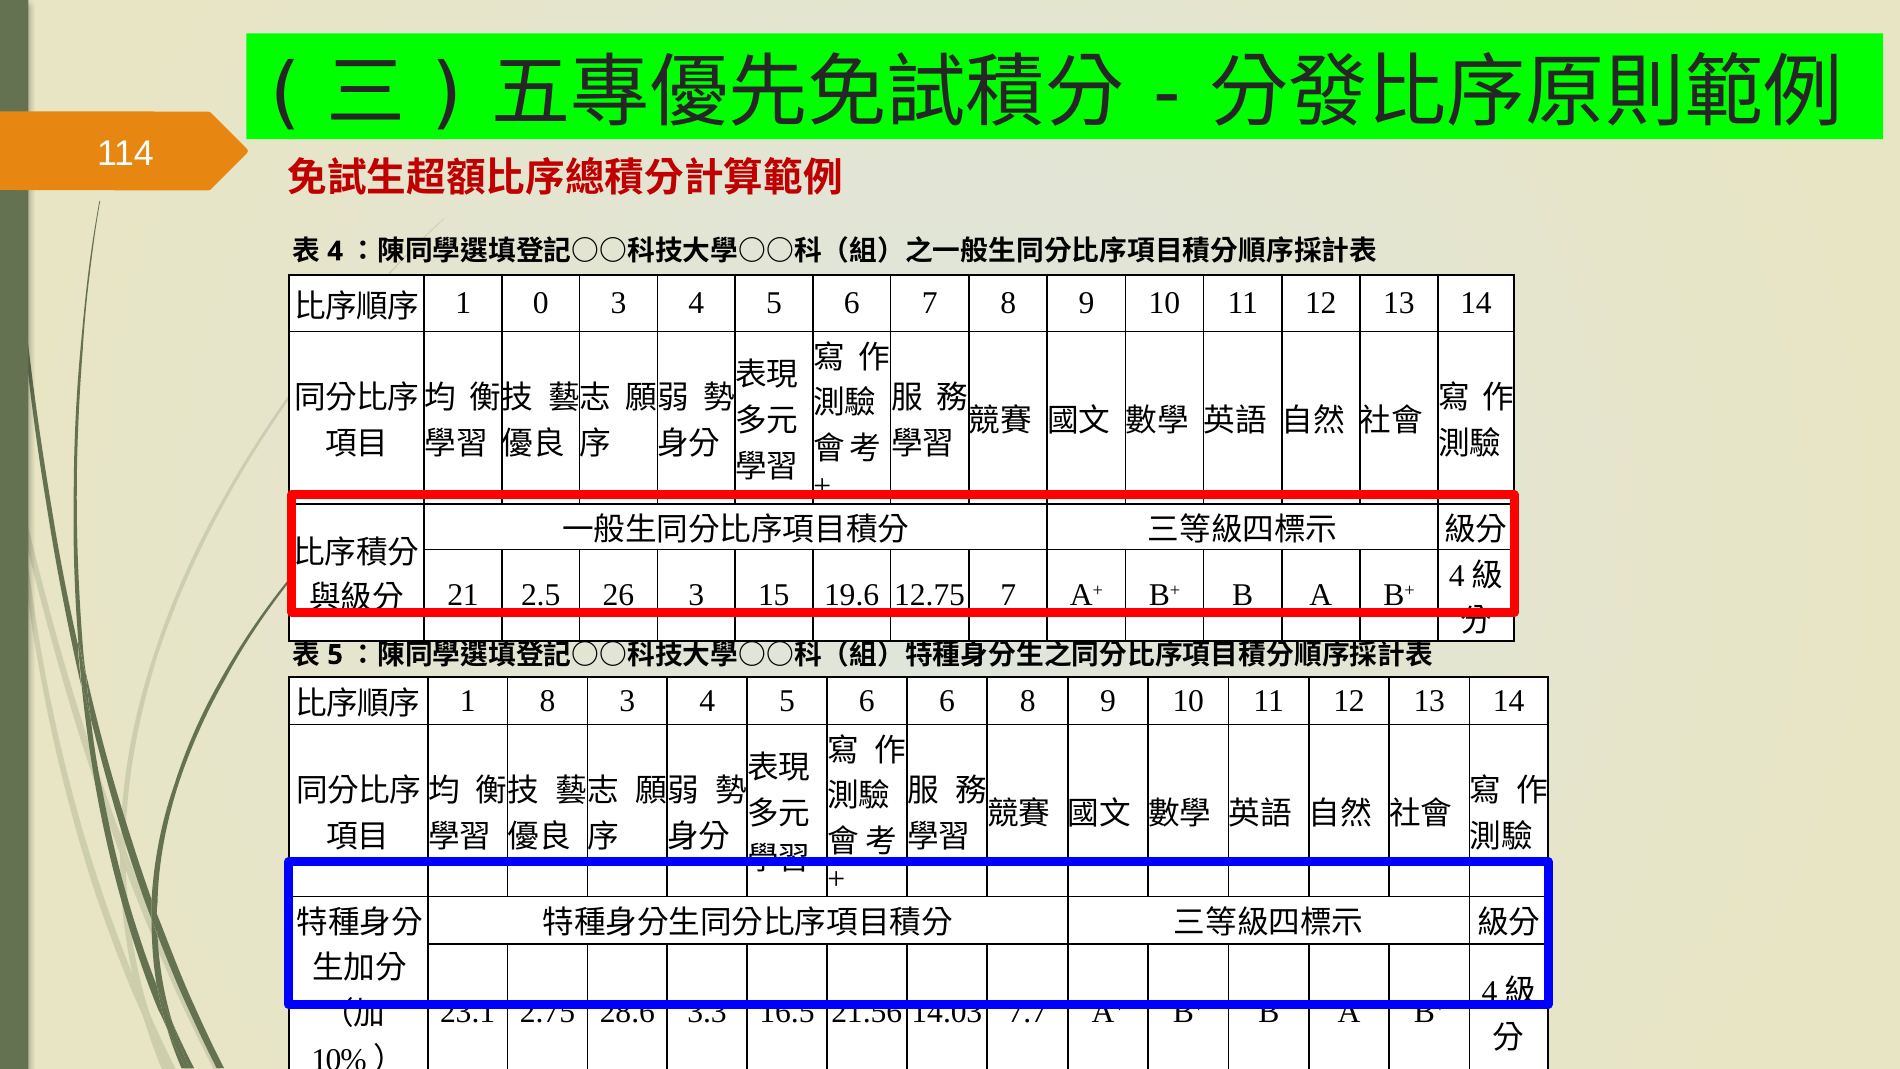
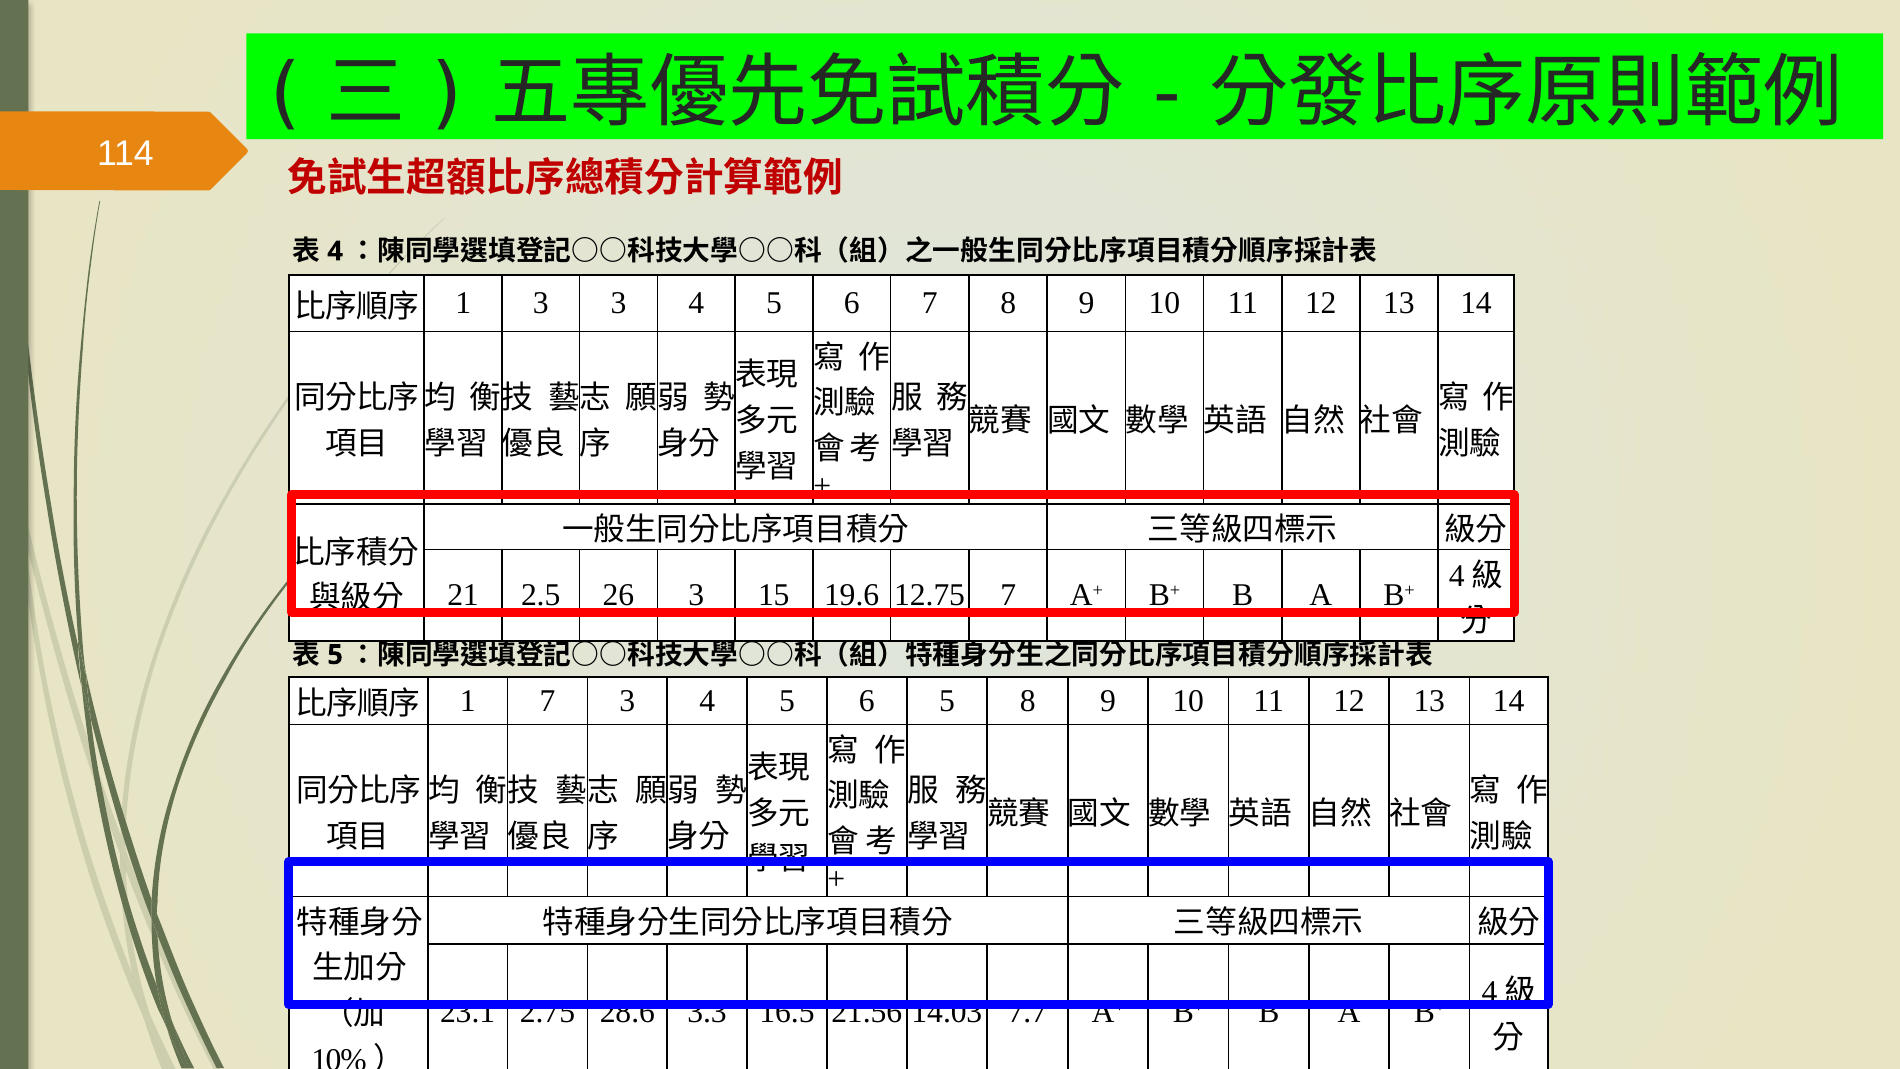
1 0: 0 -> 3
1 8: 8 -> 7
6 6: 6 -> 5
